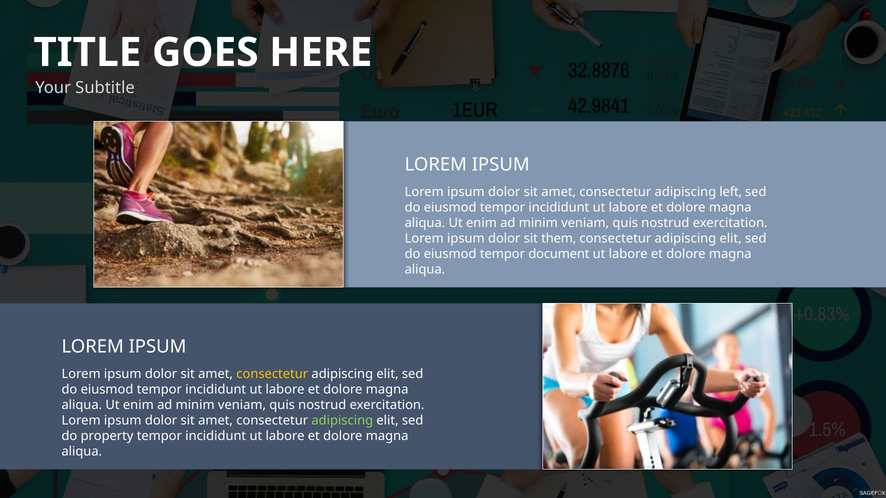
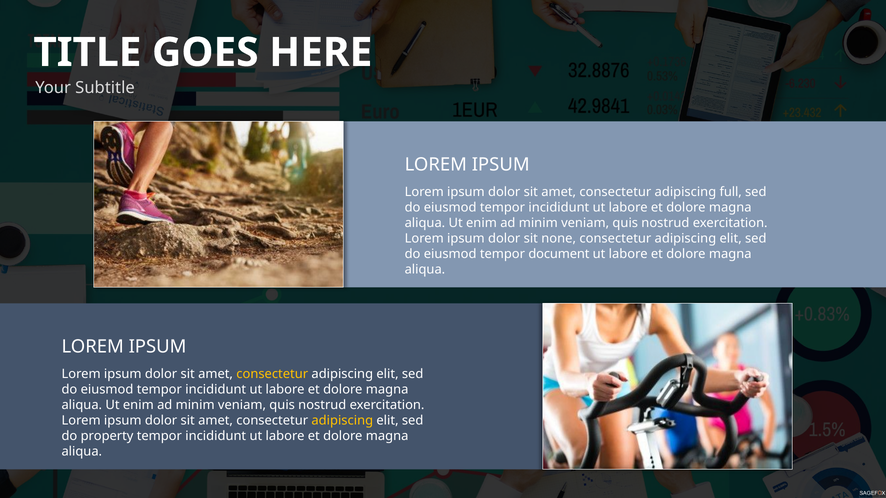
left: left -> full
them: them -> none
adipiscing at (342, 421) colour: light green -> yellow
